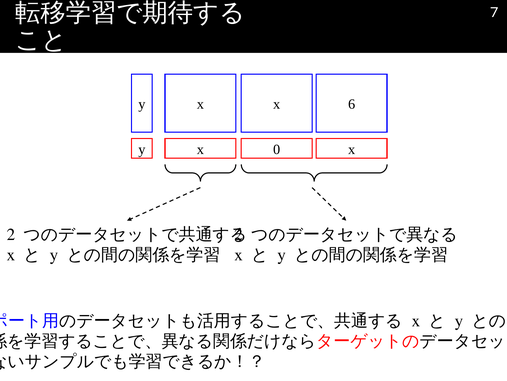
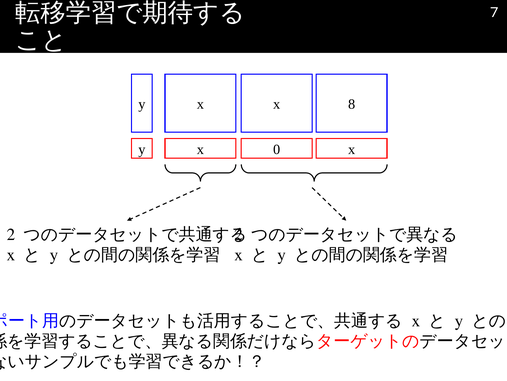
6: 6 -> 8
